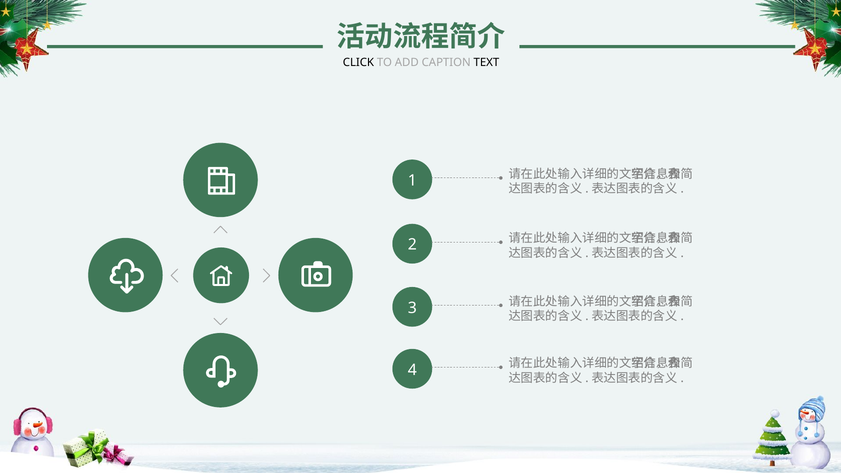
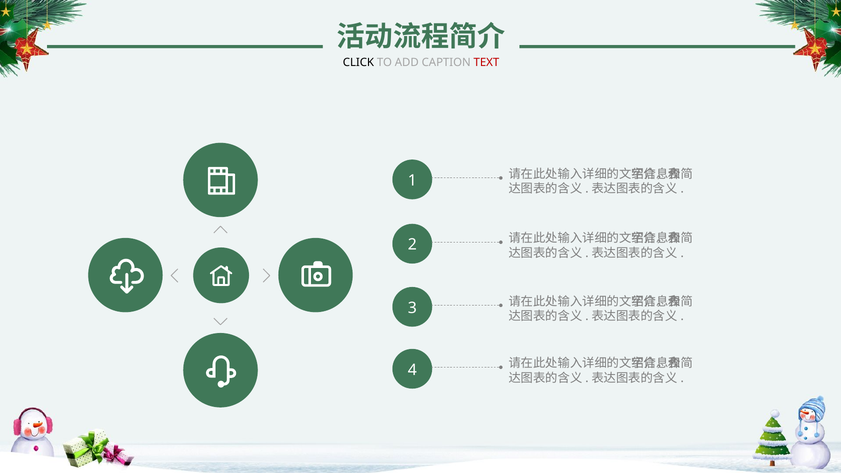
TEXT colour: black -> red
